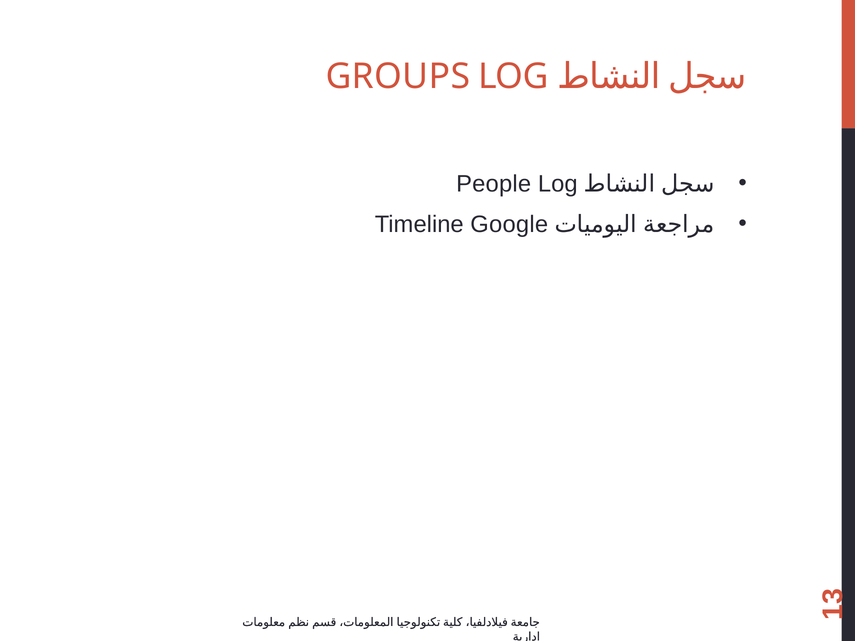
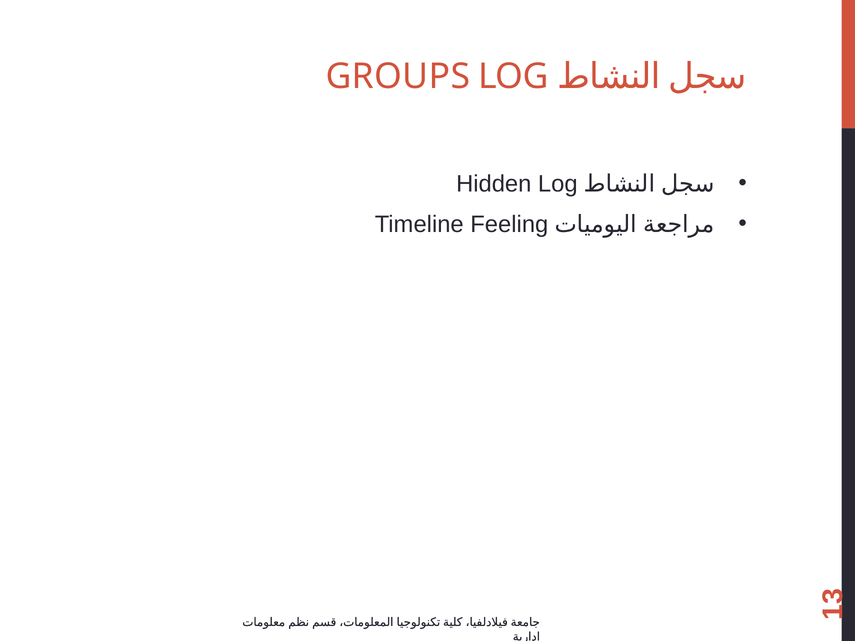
People: People -> Hidden
Google: Google -> Feeling
